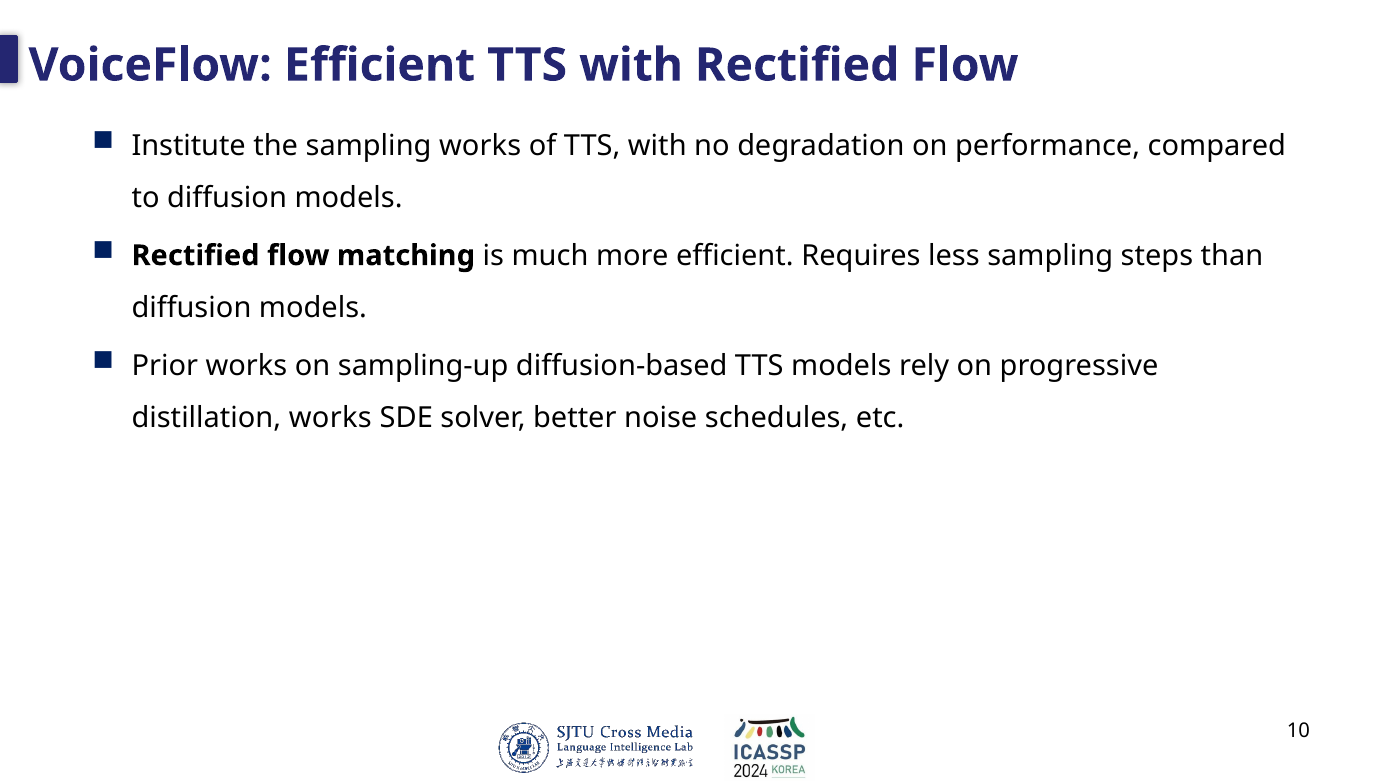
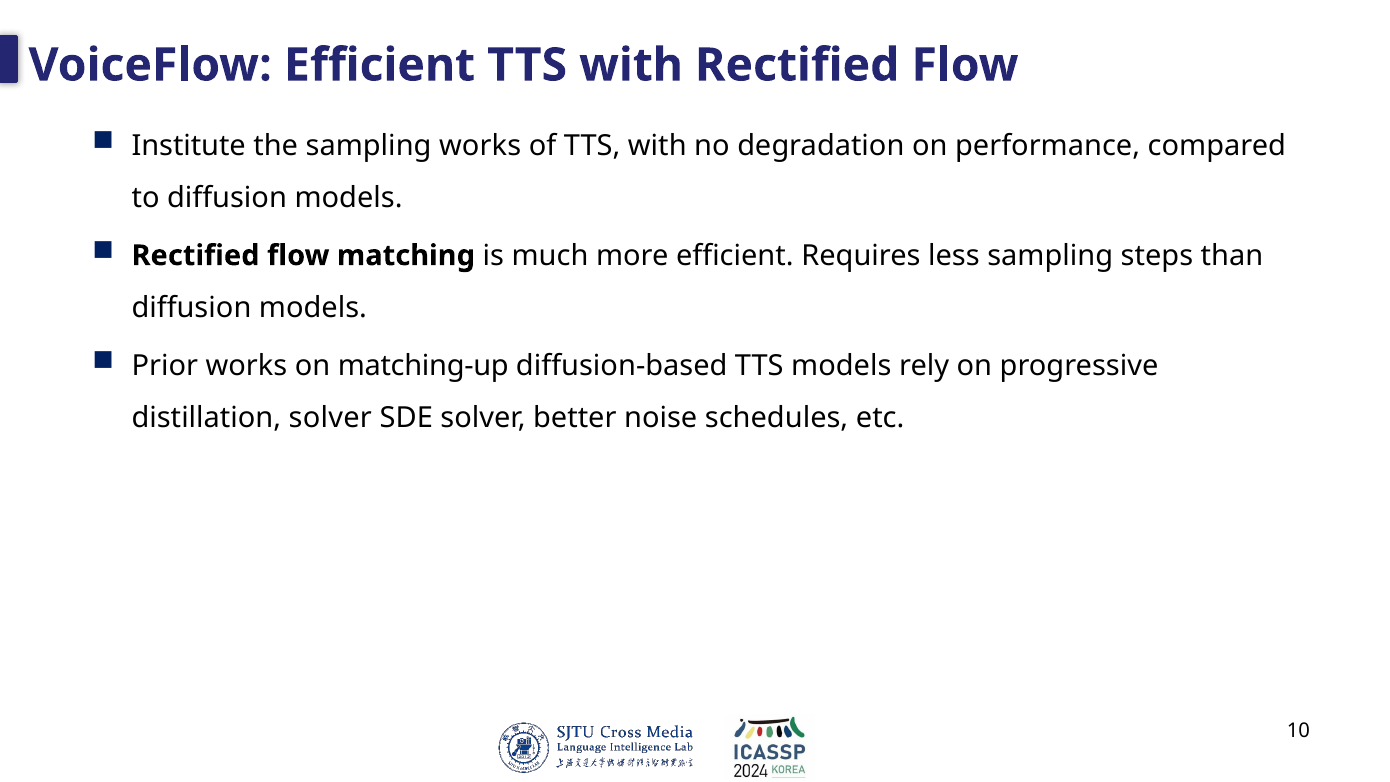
sampling-up: sampling-up -> matching-up
distillation works: works -> solver
